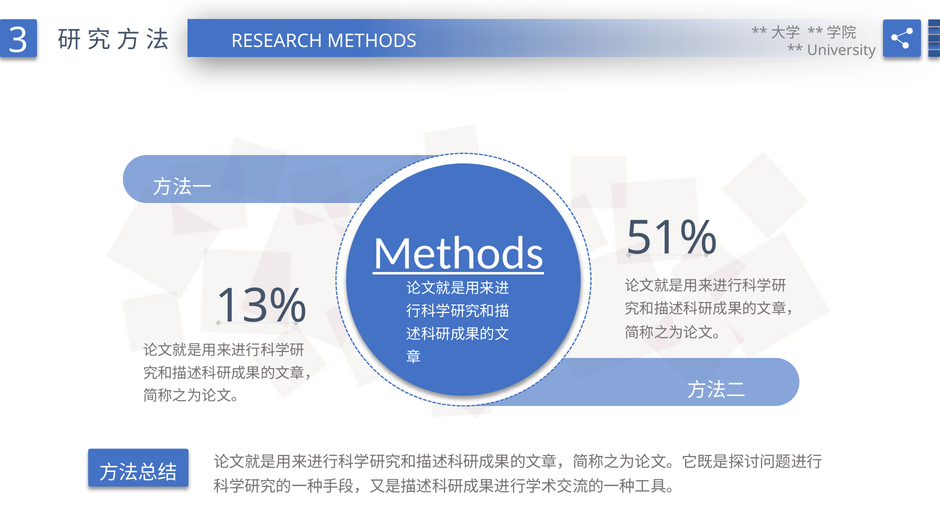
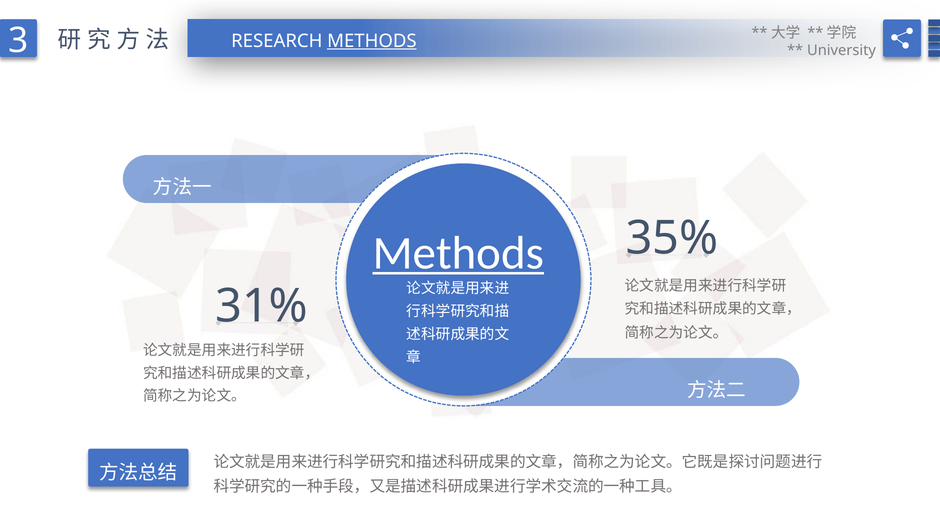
METHODS at (372, 41) underline: none -> present
51%: 51% -> 35%
13%: 13% -> 31%
